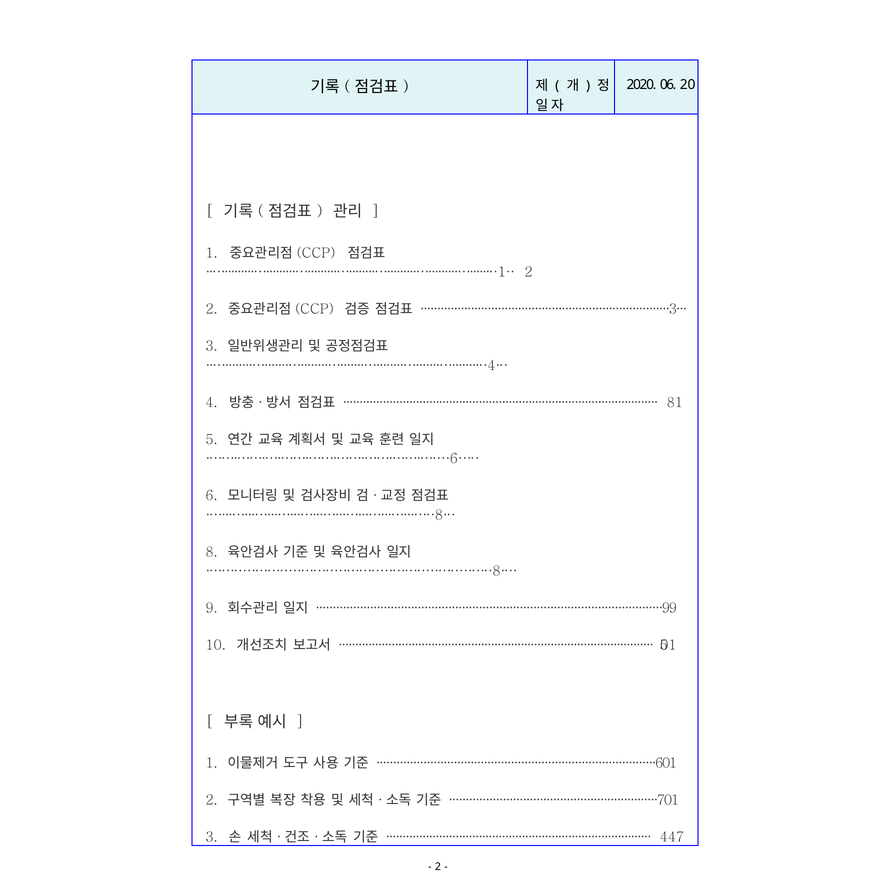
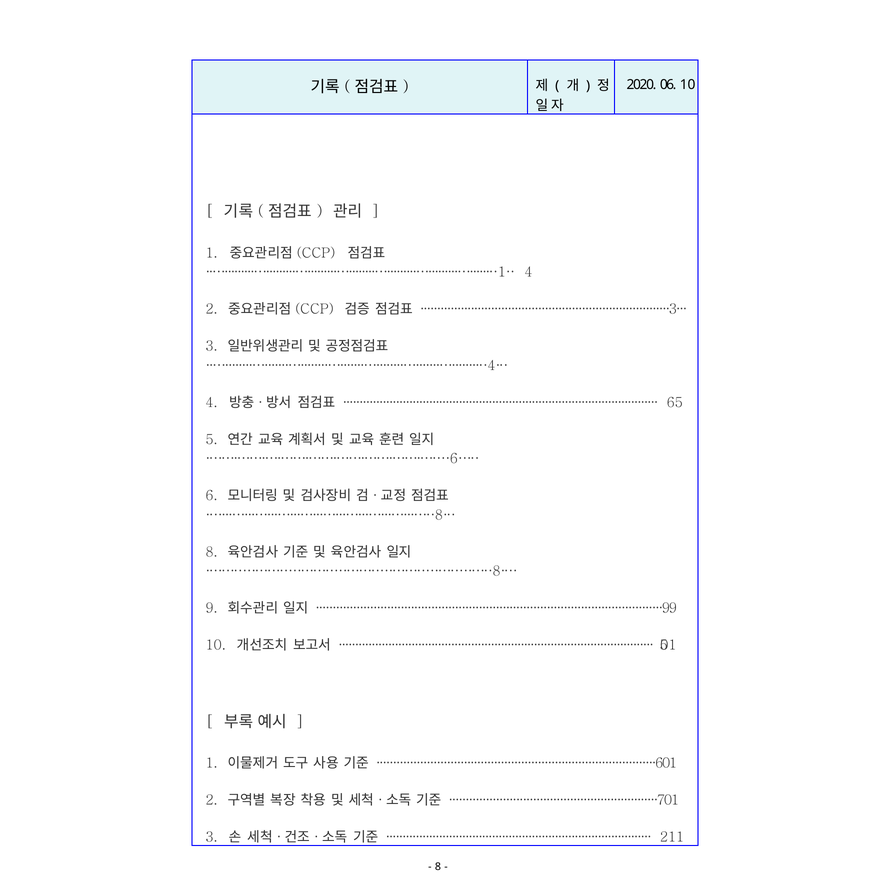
06 20: 20 -> 10
····················································································1·· 2: 2 -> 4
81: 81 -> 65
447: 447 -> 211
2 at (438, 867): 2 -> 8
